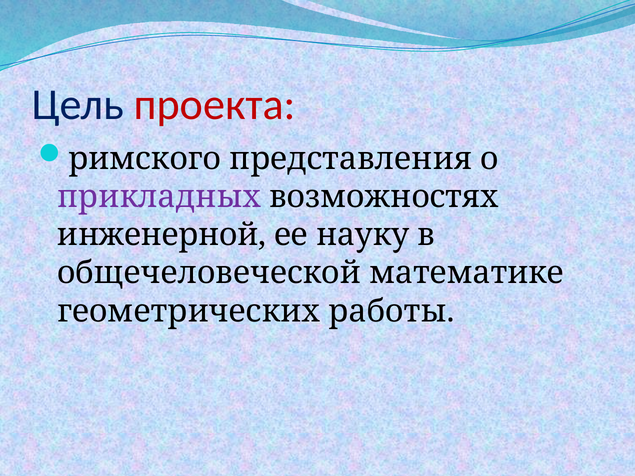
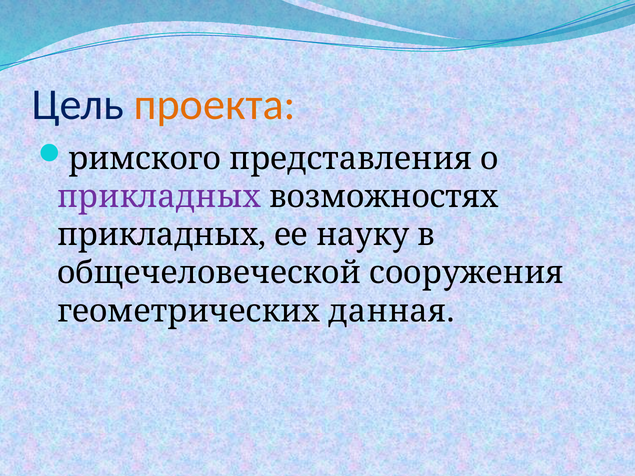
проекта colour: red -> orange
инженерной at (162, 235): инженерной -> прикладных
математике: математике -> сооружения
работы: работы -> данная
